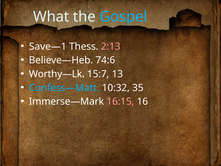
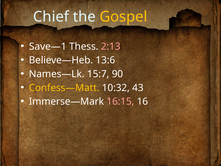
What: What -> Chief
Gospel colour: light blue -> yellow
74:6: 74:6 -> 13:6
Worthy—Lk: Worthy—Lk -> Names—Lk
13: 13 -> 90
Confess—Matt colour: light blue -> yellow
35: 35 -> 43
